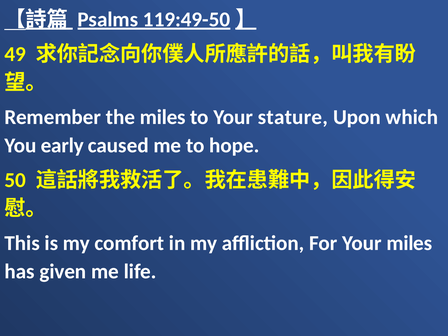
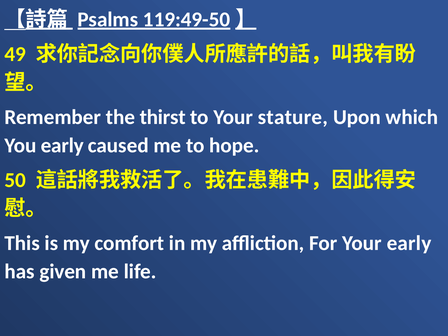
the miles: miles -> thirst
Your miles: miles -> early
